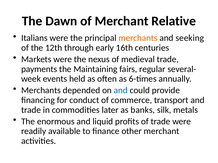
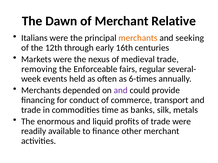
payments: payments -> removing
Maintaining: Maintaining -> Enforceable
and at (121, 91) colour: blue -> purple
later: later -> time
